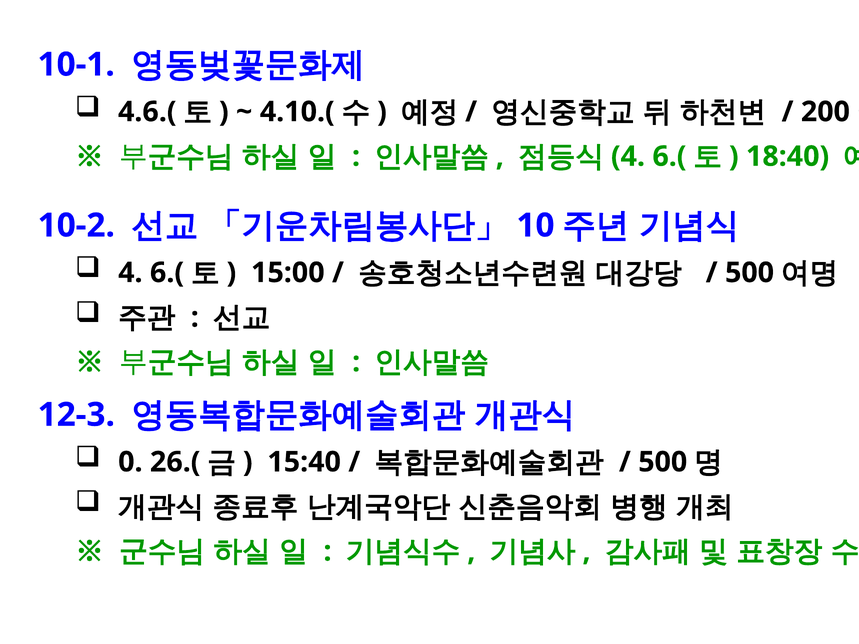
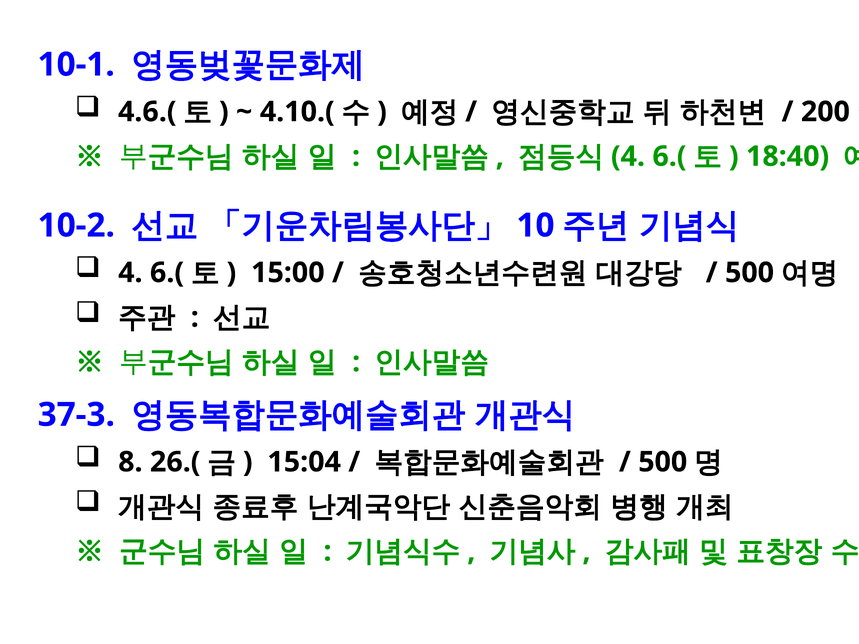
12-3: 12-3 -> 37-3
0: 0 -> 8
15:40: 15:40 -> 15:04
